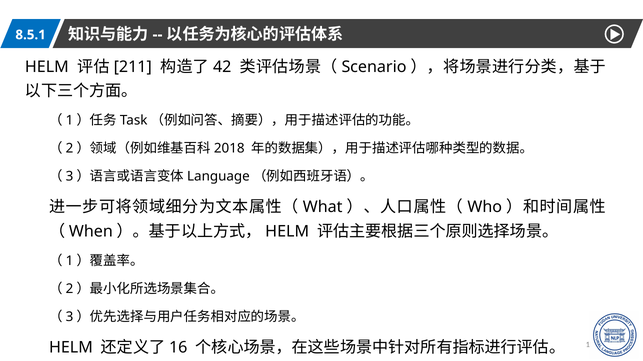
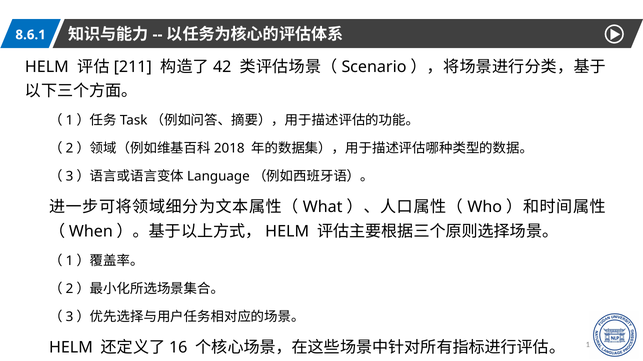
8.5.1: 8.5.1 -> 8.6.1
